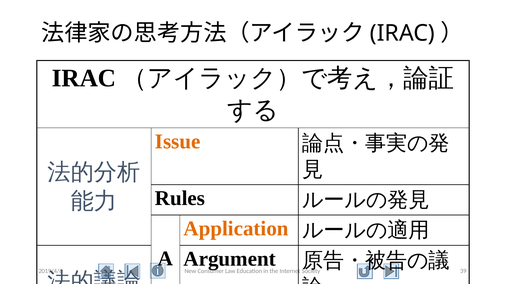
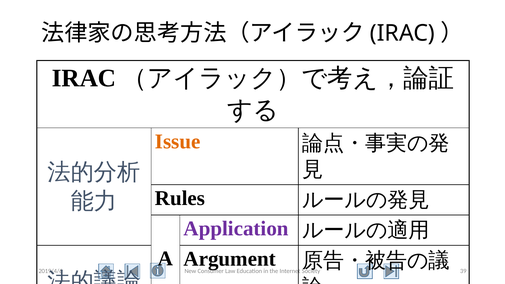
Application colour: orange -> purple
